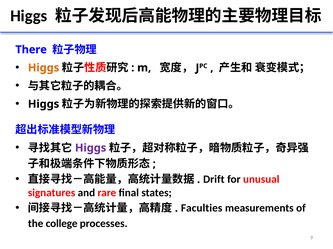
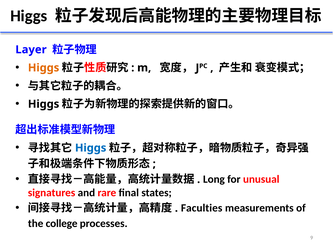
There: There -> Layer
Higgs at (91, 148) colour: purple -> blue
Drift: Drift -> Long
